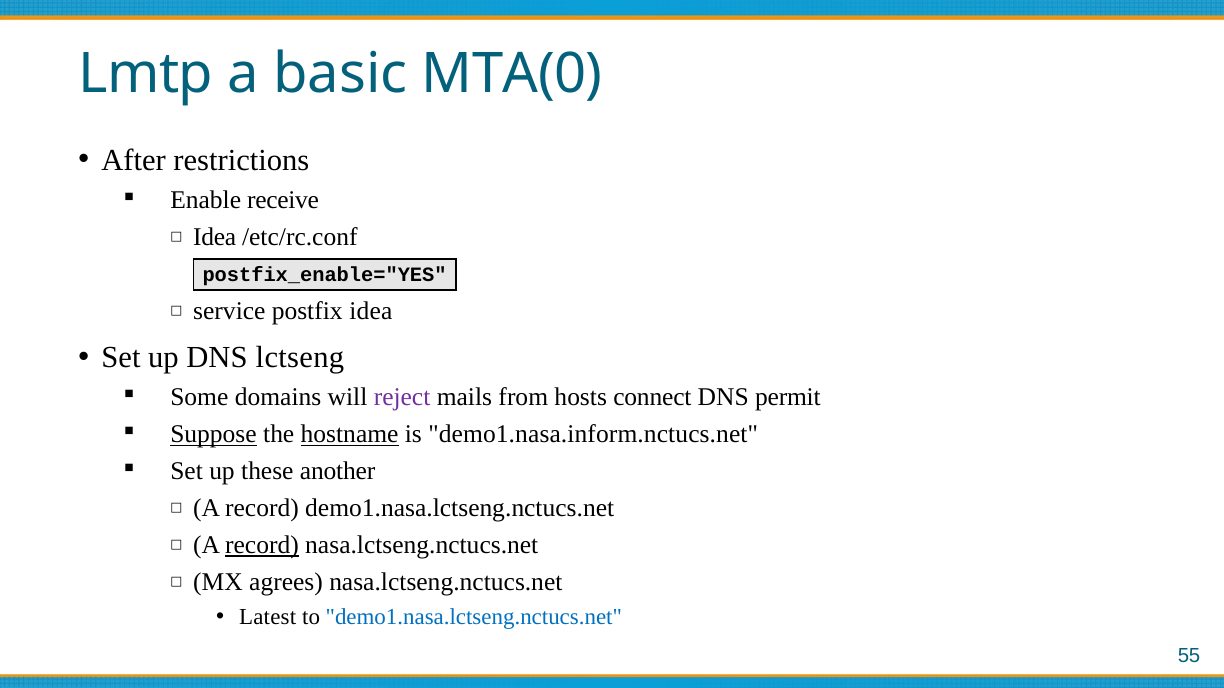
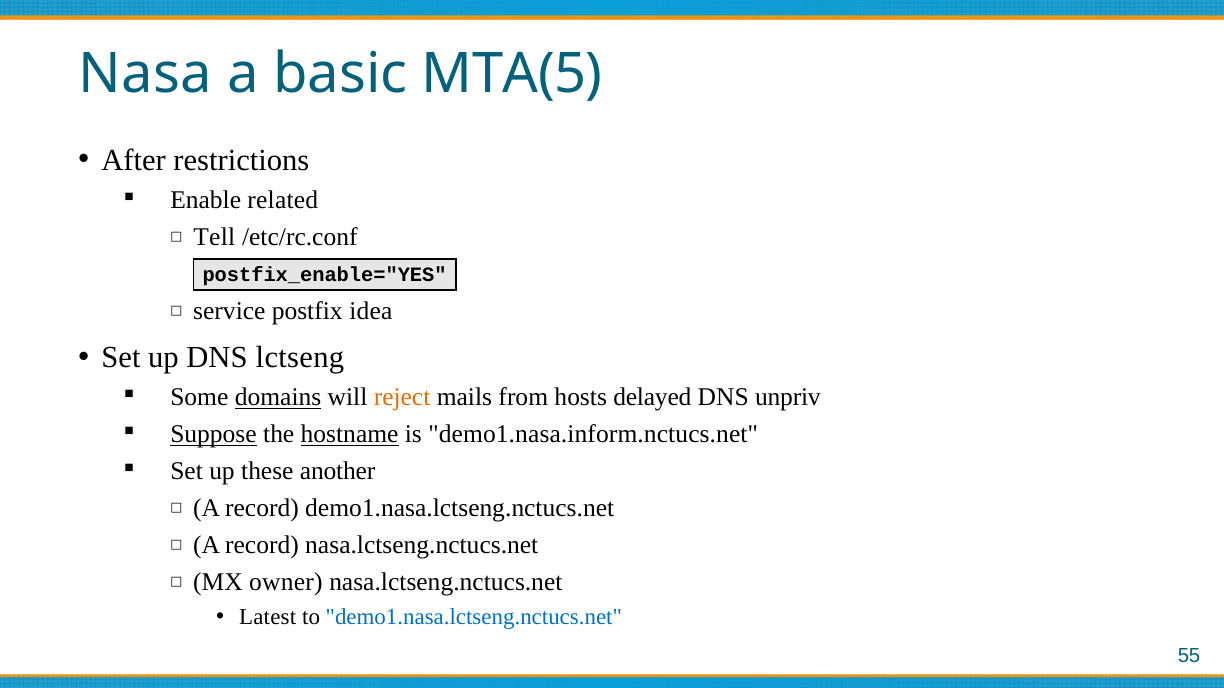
Lmtp: Lmtp -> Nasa
MTA(0: MTA(0 -> MTA(5
receive: receive -> related
Idea at (215, 237): Idea -> Tell
domains underline: none -> present
reject colour: purple -> orange
connect: connect -> delayed
permit: permit -> unpriv
record at (262, 546) underline: present -> none
agrees: agrees -> owner
